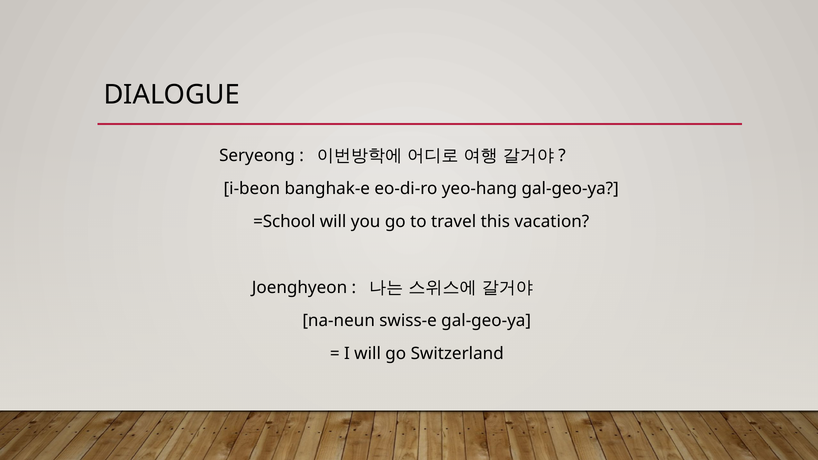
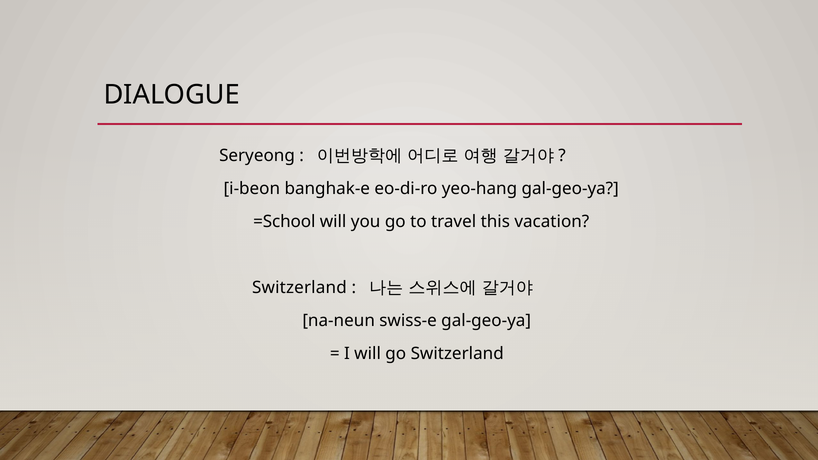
Joenghyeon at (299, 288): Joenghyeon -> Switzerland
